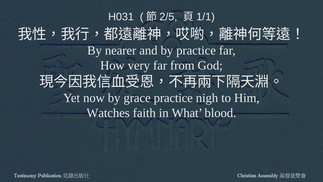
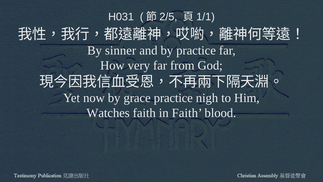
nearer: nearer -> sinner
in What: What -> Faith
